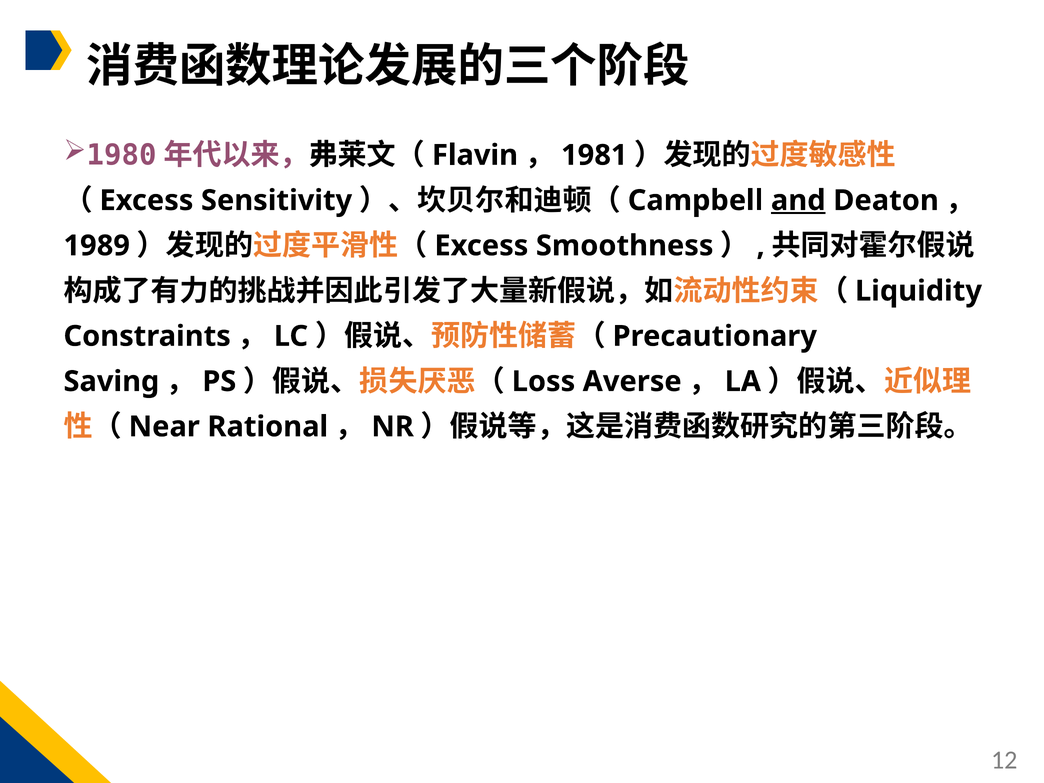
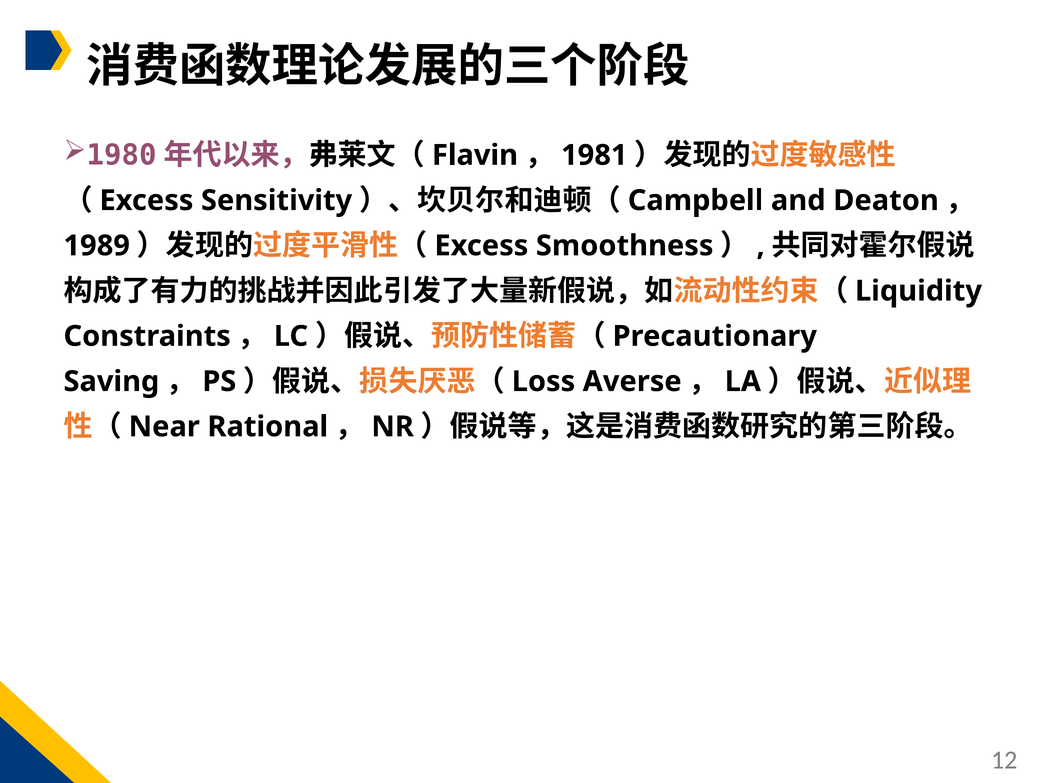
and underline: present -> none
